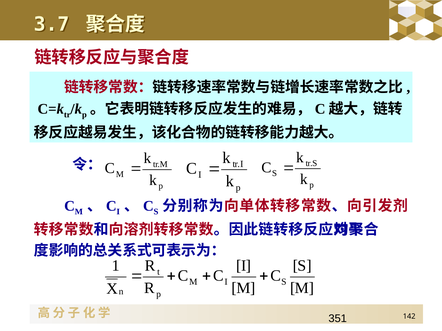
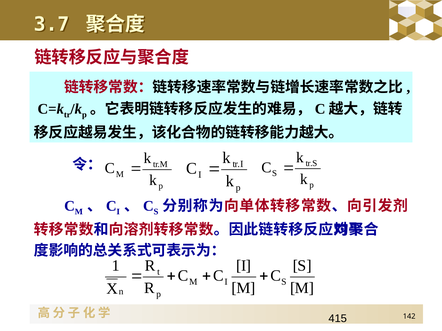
351: 351 -> 415
